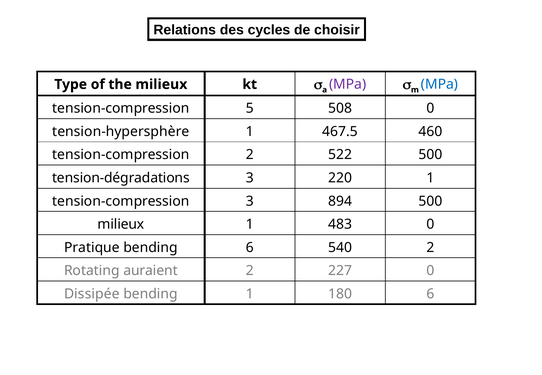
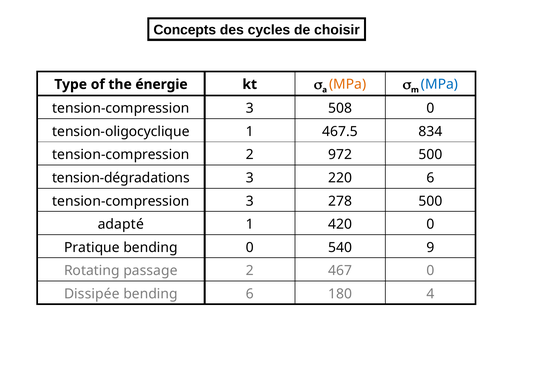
Relations: Relations -> Concepts
the milieux: milieux -> énergie
MPa at (348, 84) colour: purple -> orange
5 at (250, 108): 5 -> 3
tension-hypersphère: tension-hypersphère -> tension-oligocyclique
460: 460 -> 834
522: 522 -> 972
220 1: 1 -> 6
894: 894 -> 278
milieux at (121, 224): milieux -> adapté
483: 483 -> 420
bending 6: 6 -> 0
540 2: 2 -> 9
auraient: auraient -> passage
227: 227 -> 467
bending 1: 1 -> 6
180 6: 6 -> 4
